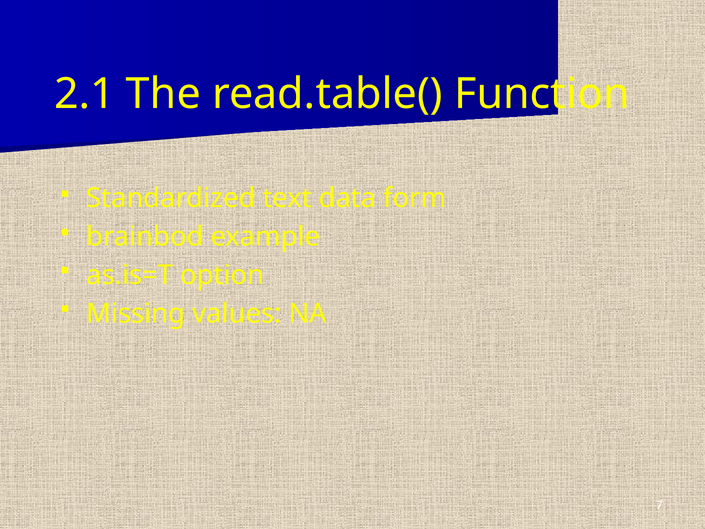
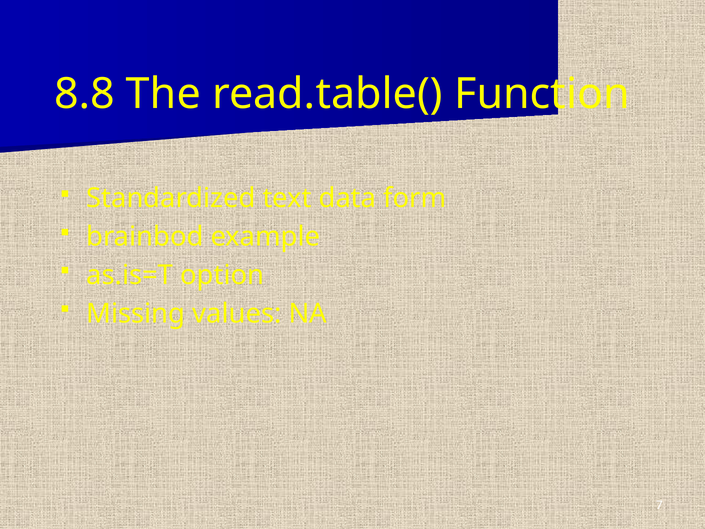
2.1: 2.1 -> 8.8
